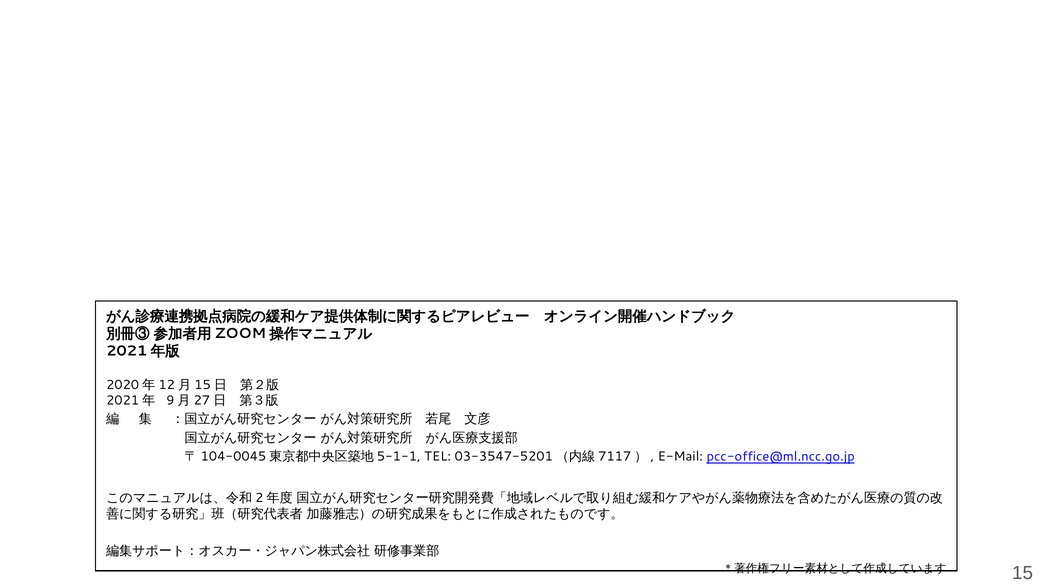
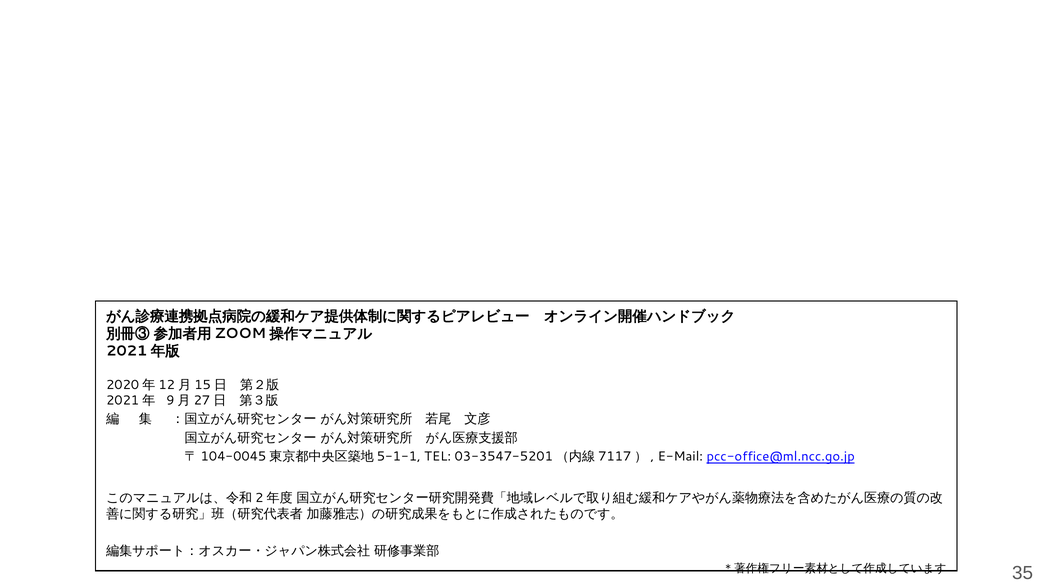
15: 15 -> 35
